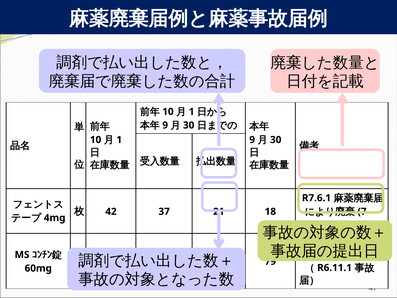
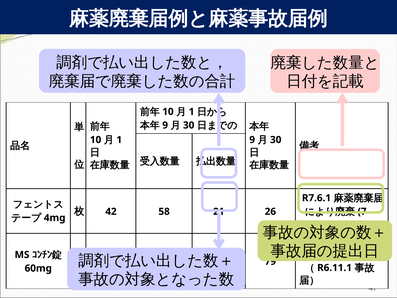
37: 37 -> 58
18: 18 -> 26
